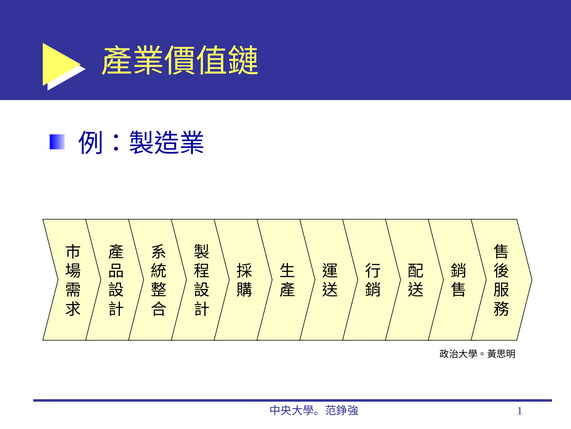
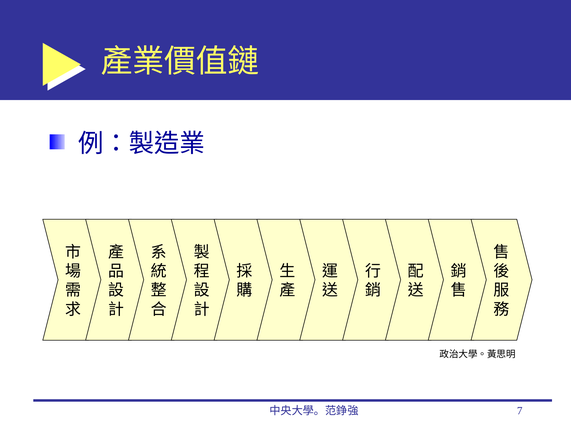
1: 1 -> 7
